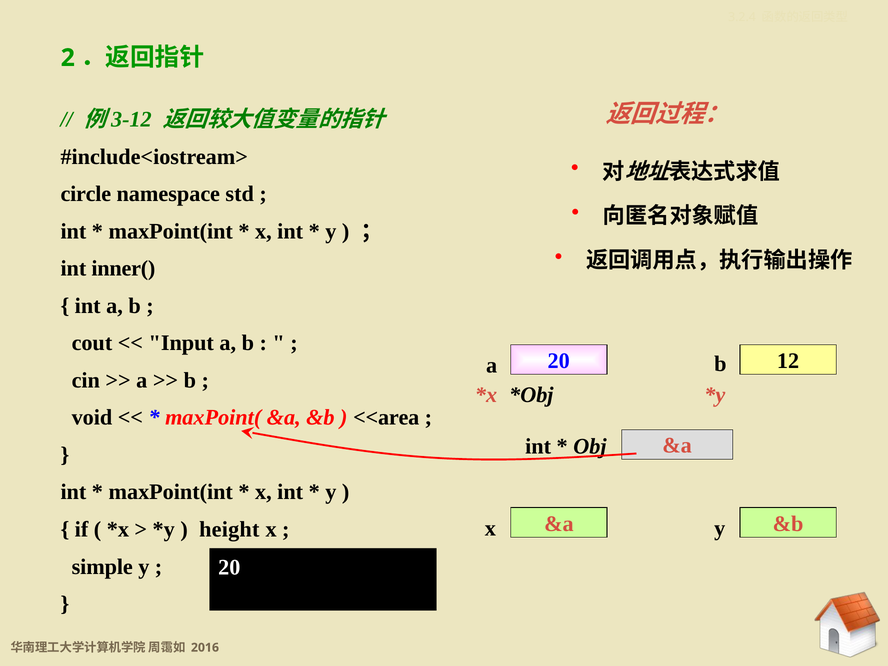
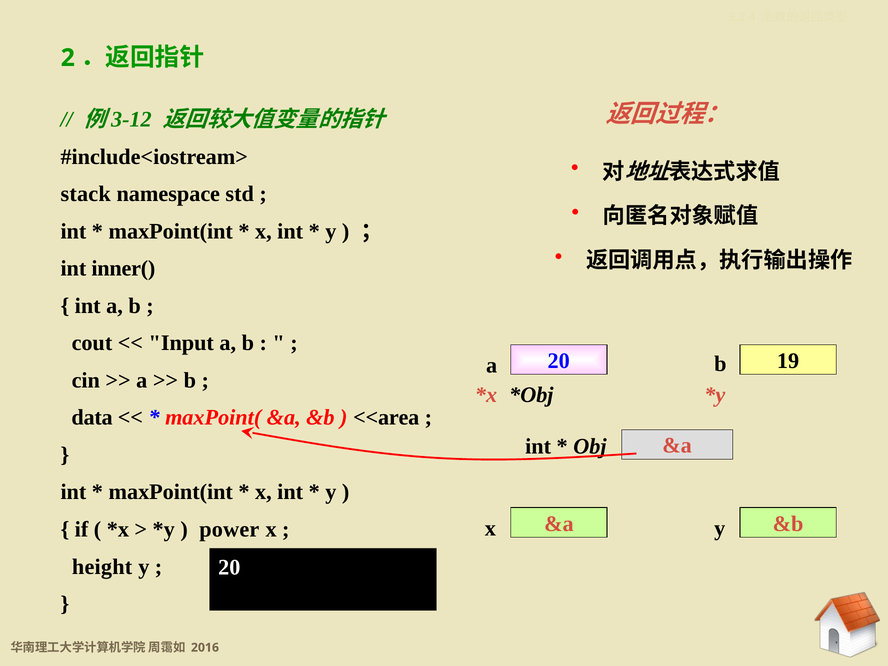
circle: circle -> stack
12: 12 -> 19
void: void -> data
height: height -> power
simple: simple -> height
